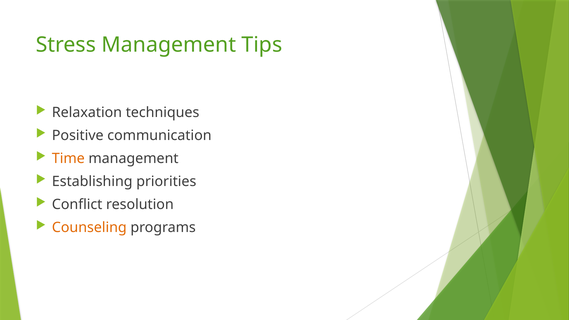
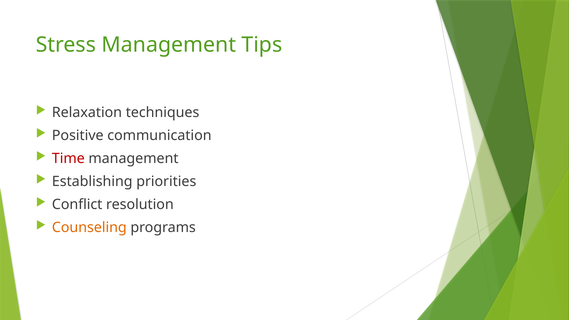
Time colour: orange -> red
